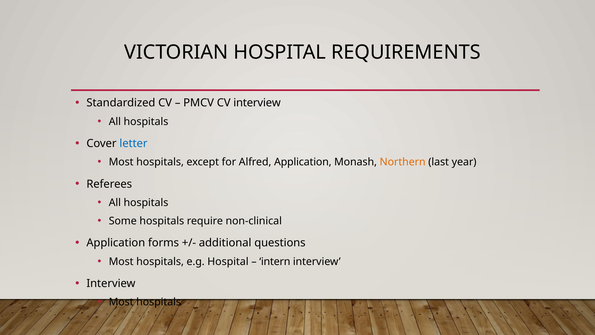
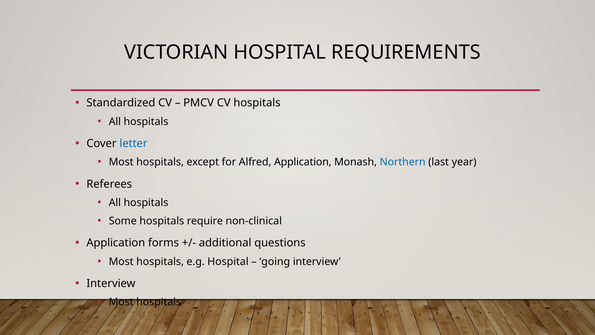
CV interview: interview -> hospitals
Northern colour: orange -> blue
intern: intern -> going
